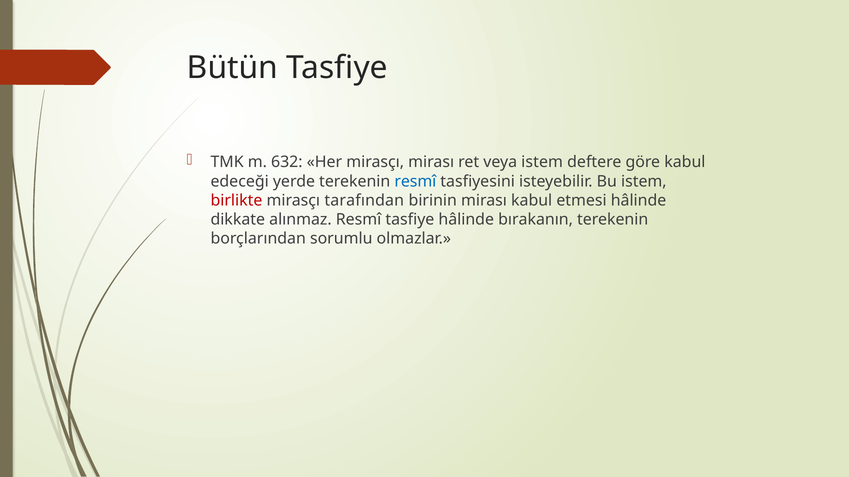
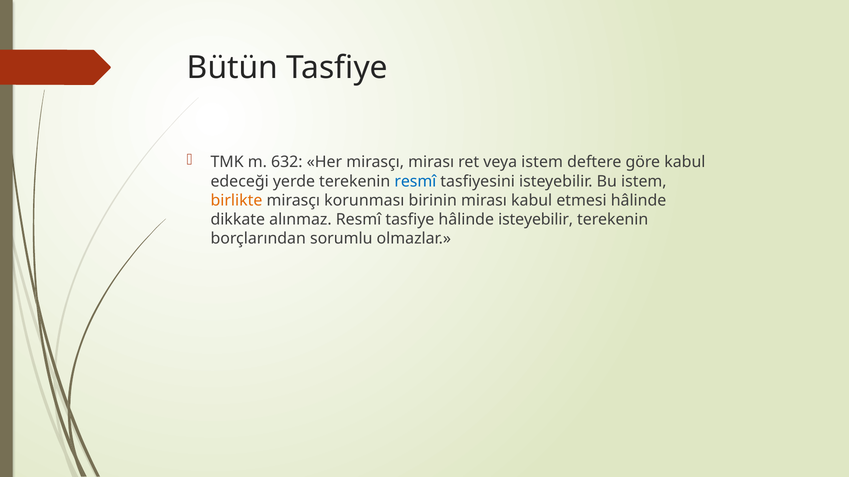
birlikte colour: red -> orange
tarafından: tarafından -> korunması
hâlinde bırakanın: bırakanın -> isteyebilir
